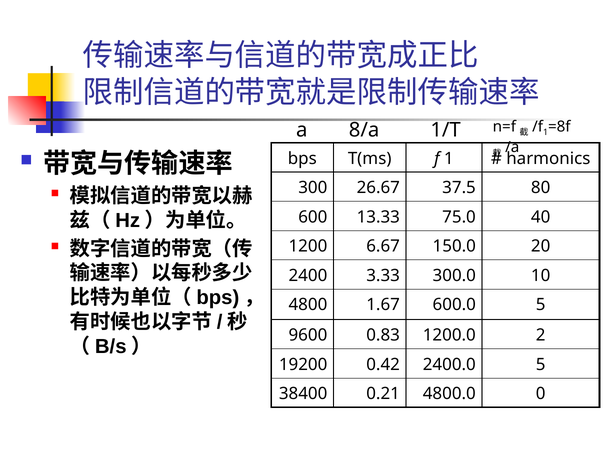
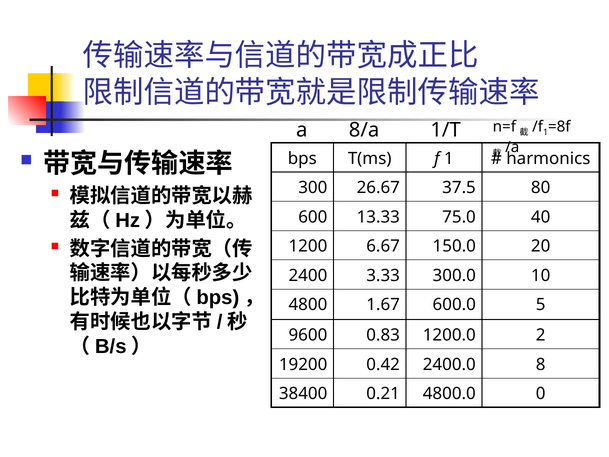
2400.0 5: 5 -> 8
